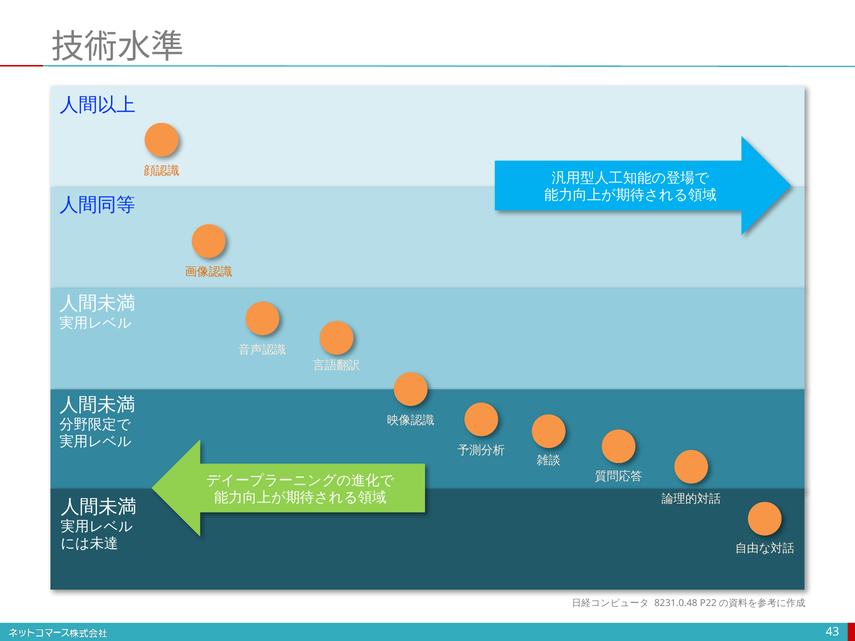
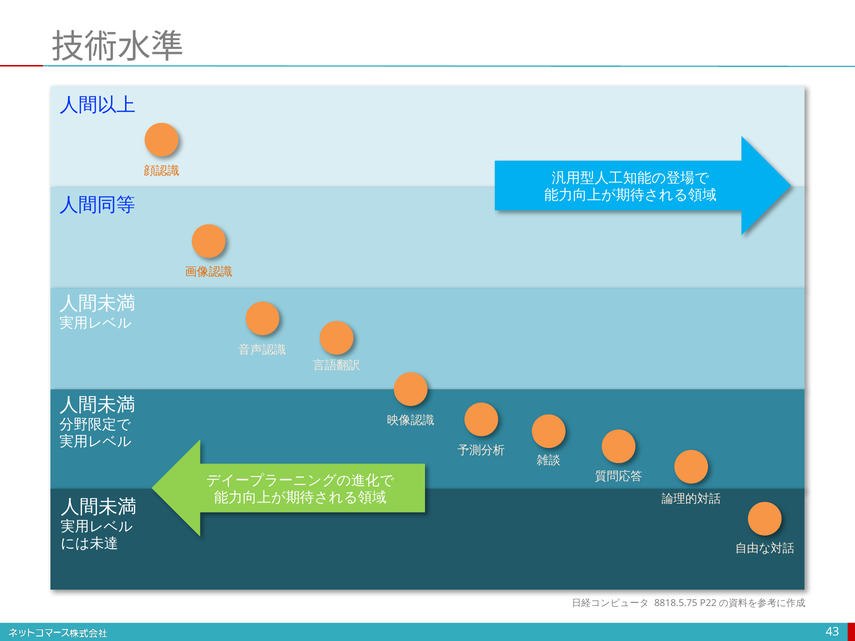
8231.0.48: 8231.0.48 -> 8818.5.75
